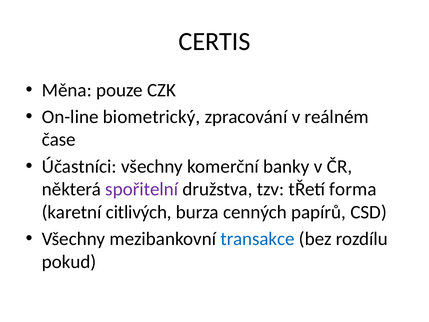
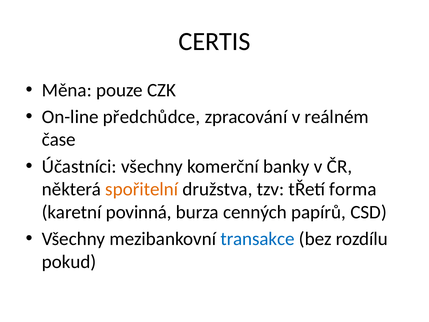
biometrický: biometrický -> předchůdce
spořitelní colour: purple -> orange
citlivých: citlivých -> povinná
